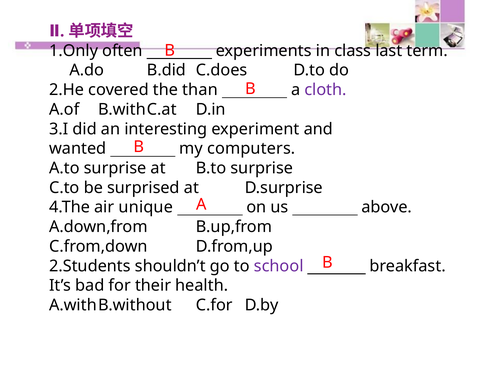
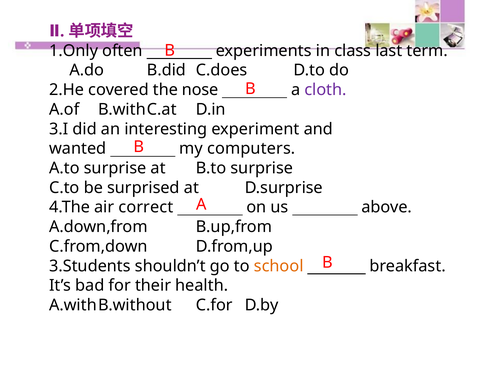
than: than -> nose
unique: unique -> correct
2.Students: 2.Students -> 3.Students
school colour: purple -> orange
